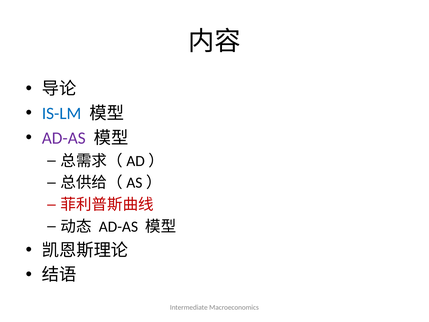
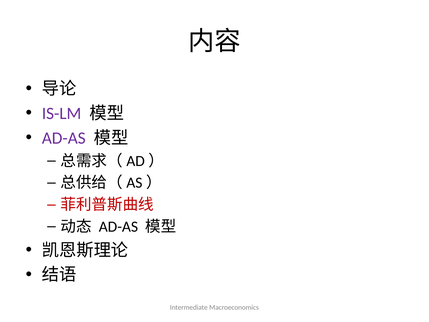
IS-LM colour: blue -> purple
